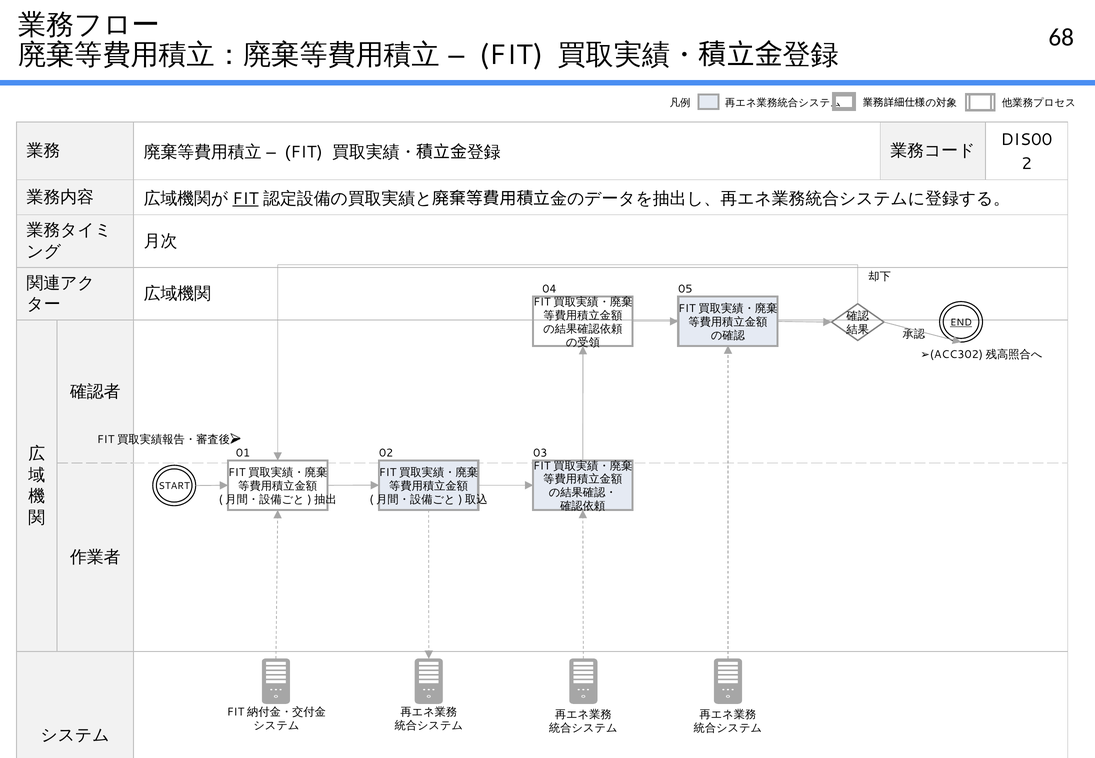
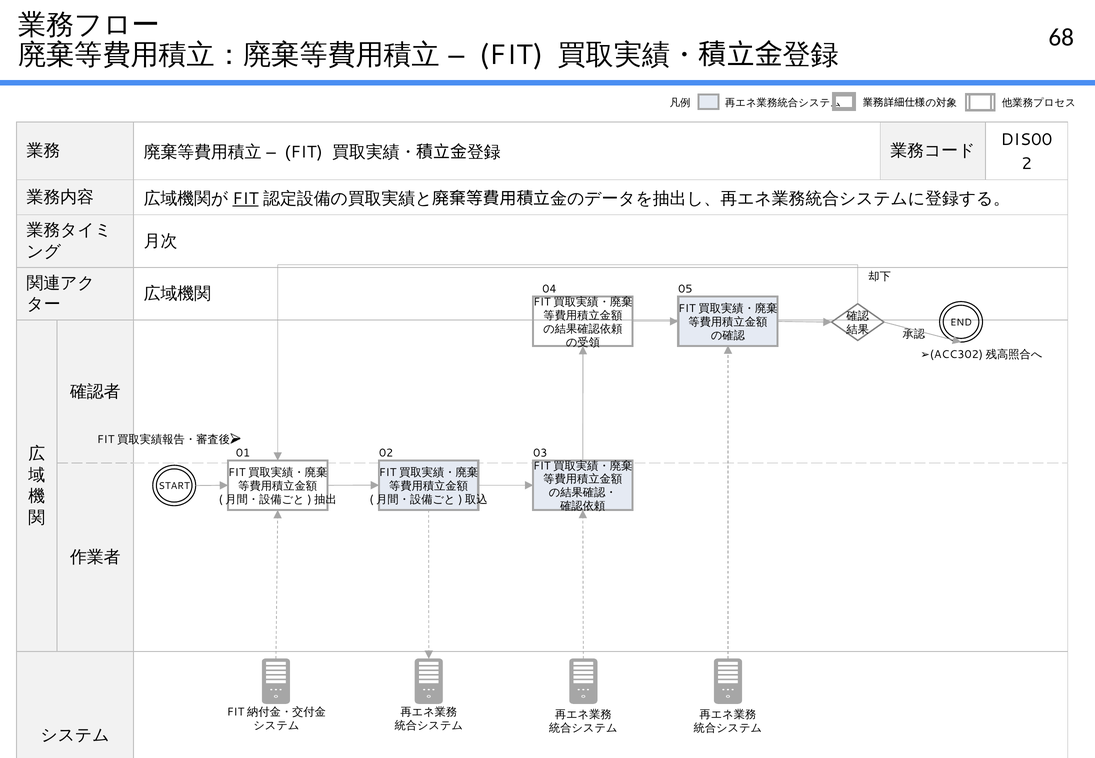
END underline: present -> none
